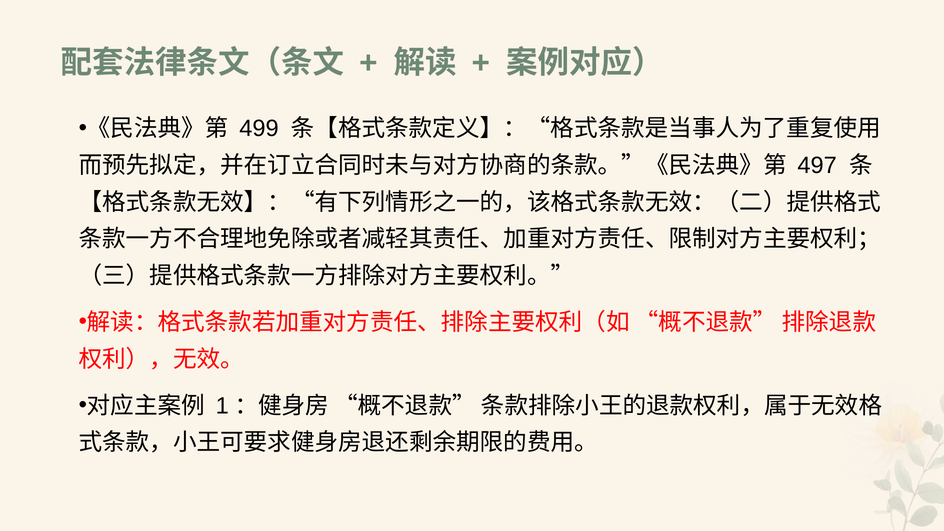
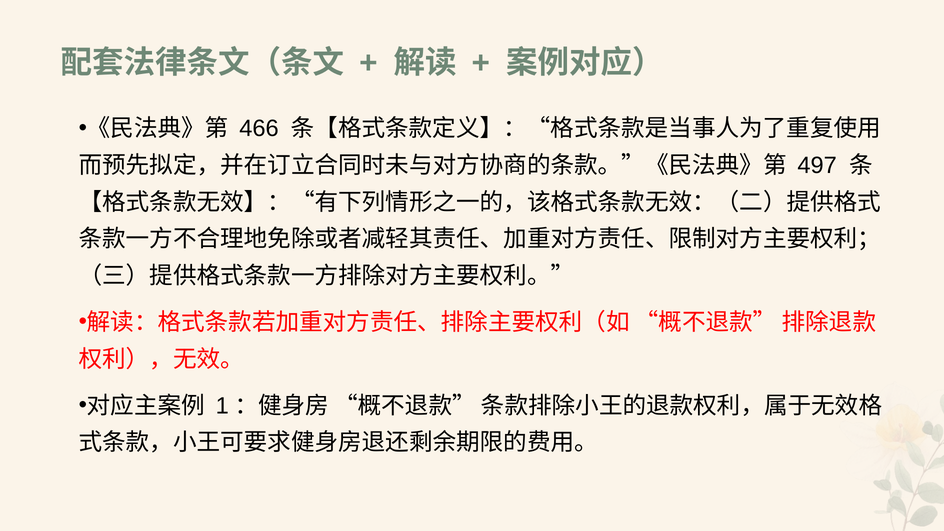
499: 499 -> 466
